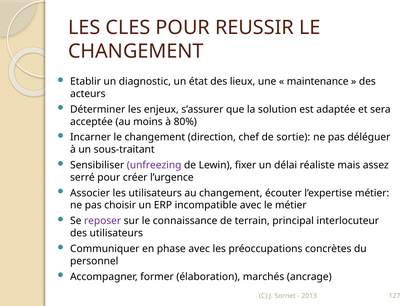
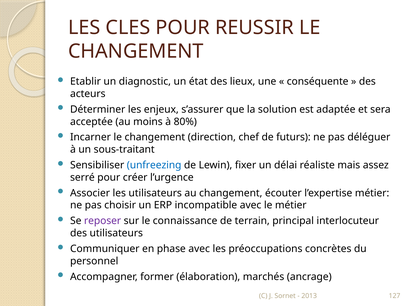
maintenance: maintenance -> conséquente
sortie: sortie -> futurs
unfreezing colour: purple -> blue
